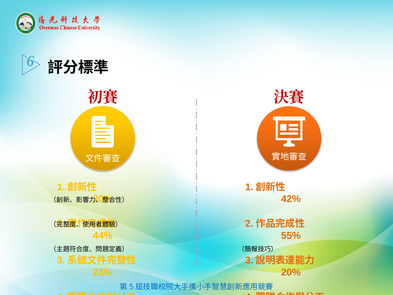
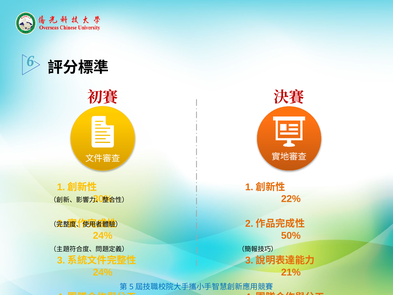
42%: 42% -> 22%
44% at (103, 235): 44% -> 24%
55%: 55% -> 50%
23% at (103, 272): 23% -> 24%
20% at (291, 272): 20% -> 21%
